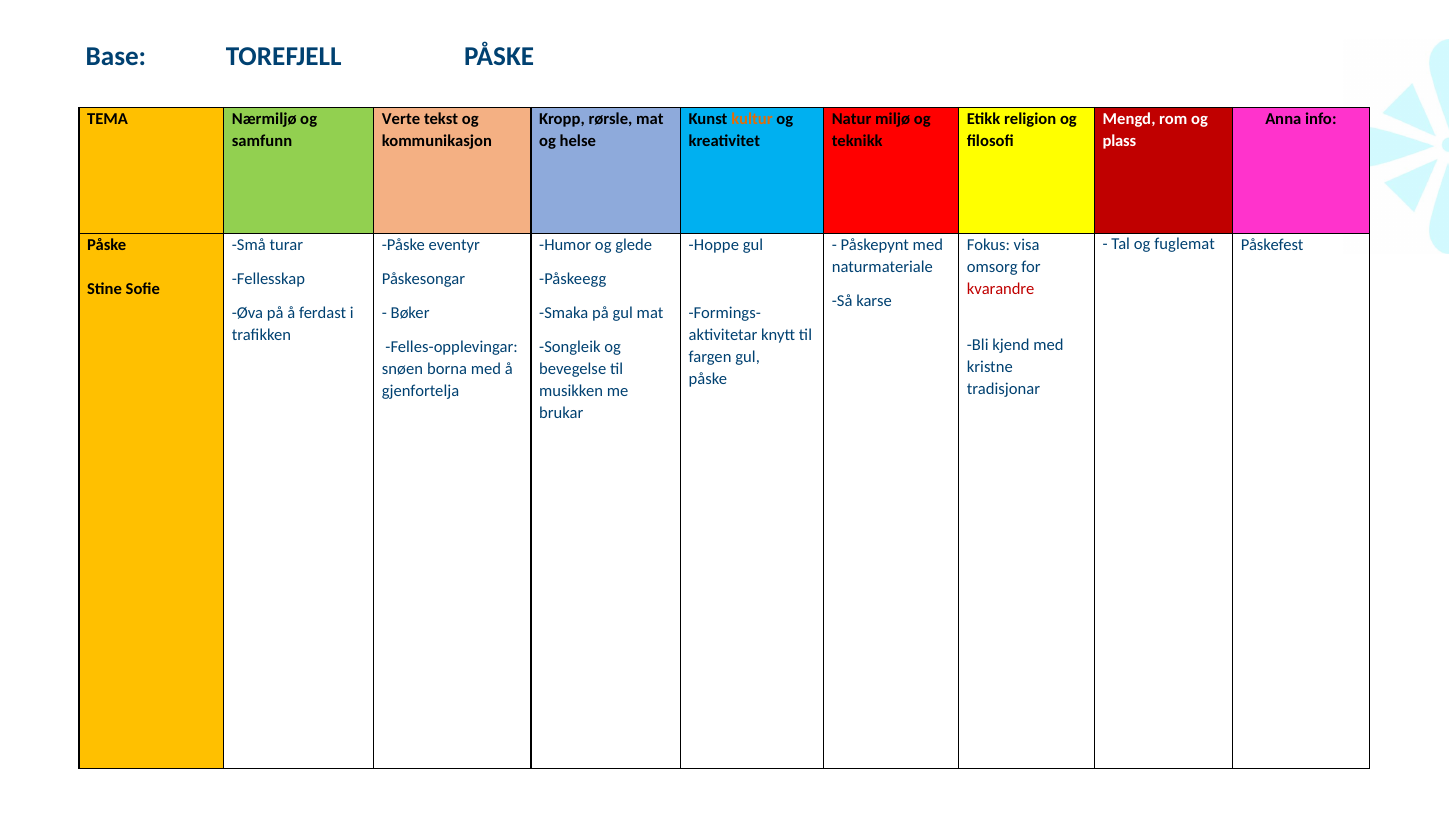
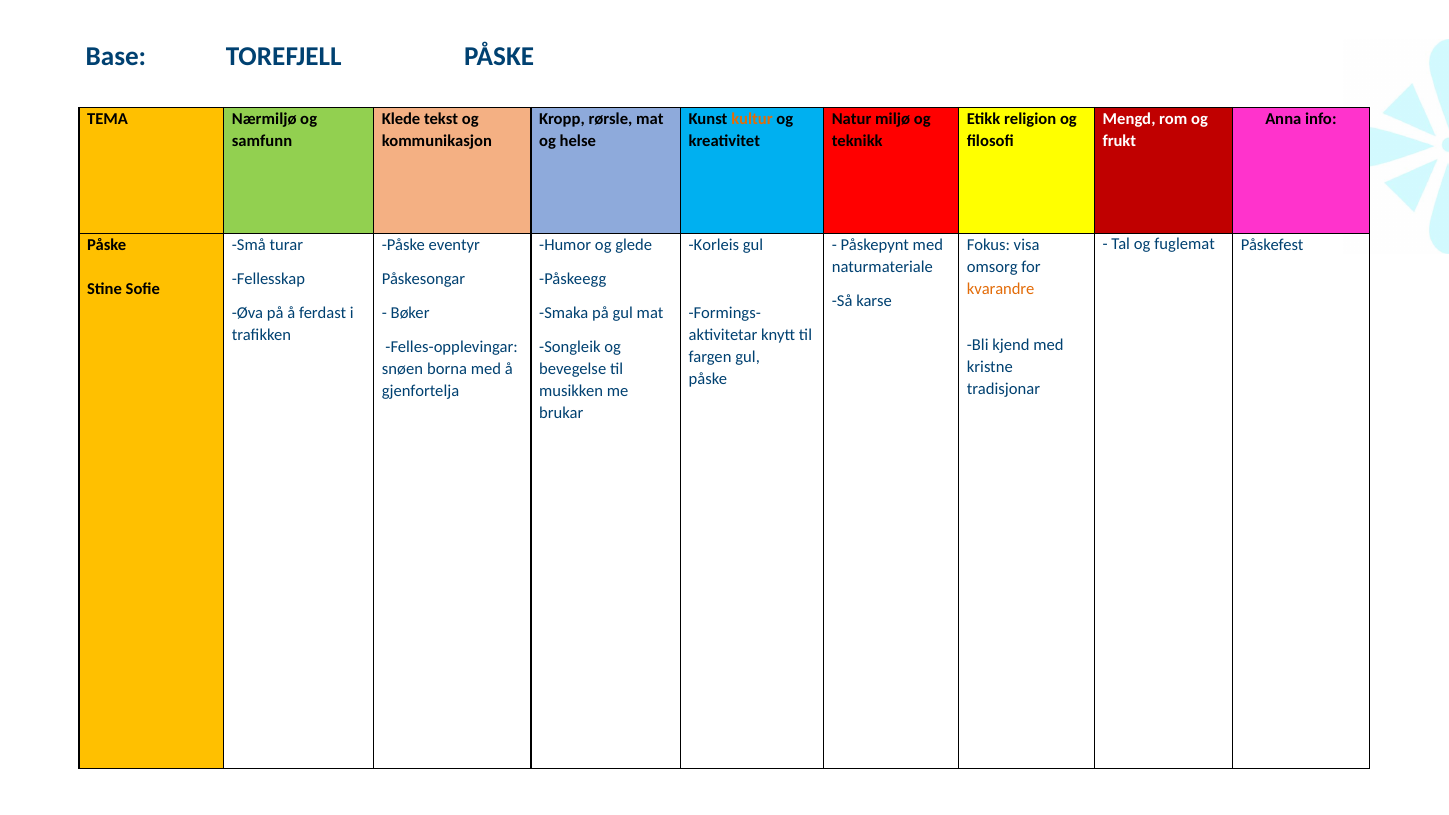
Verte: Verte -> Klede
plass: plass -> frukt
Hoppe: Hoppe -> Korleis
kvarandre colour: red -> orange
